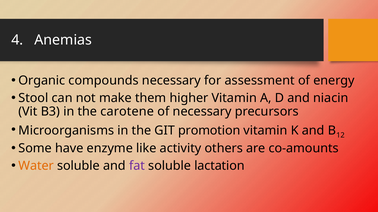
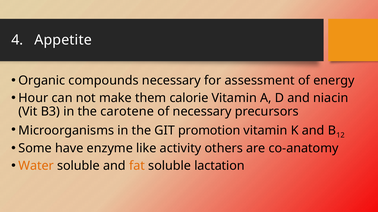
Anemias: Anemias -> Appetite
Stool: Stool -> Hour
higher: higher -> calorie
co-amounts: co-amounts -> co-anatomy
fat colour: purple -> orange
